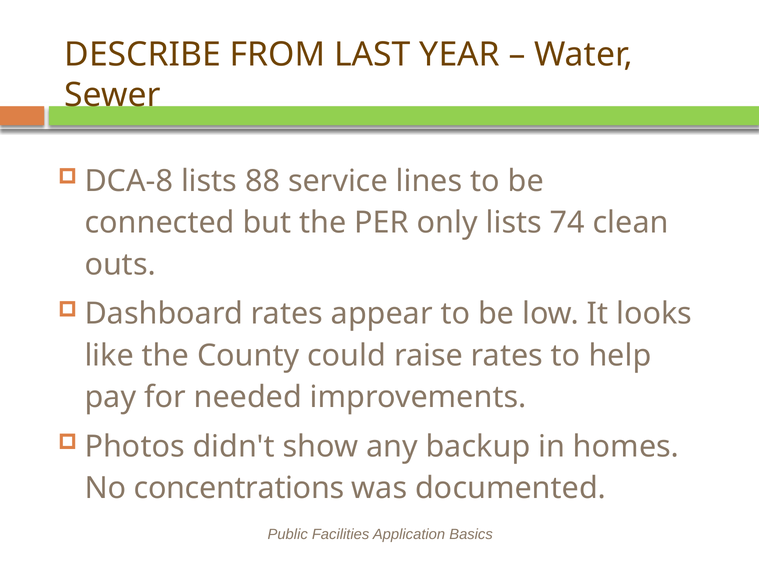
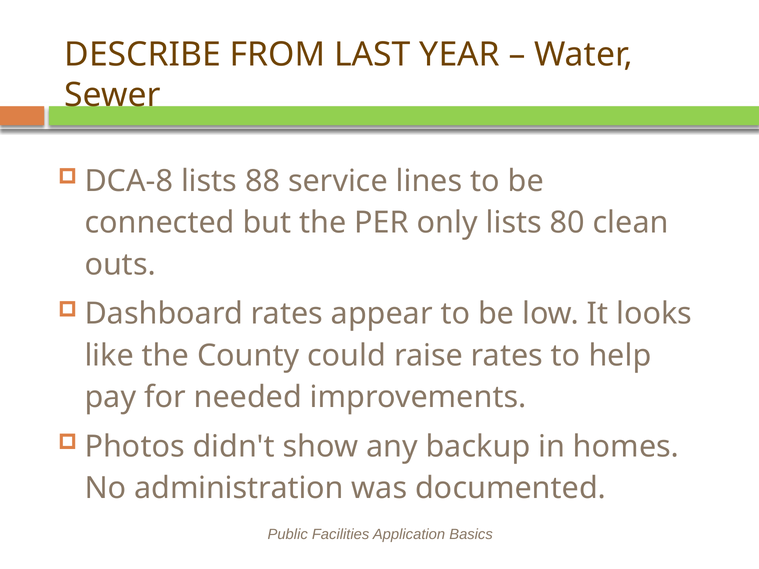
74: 74 -> 80
concentrations: concentrations -> administration
